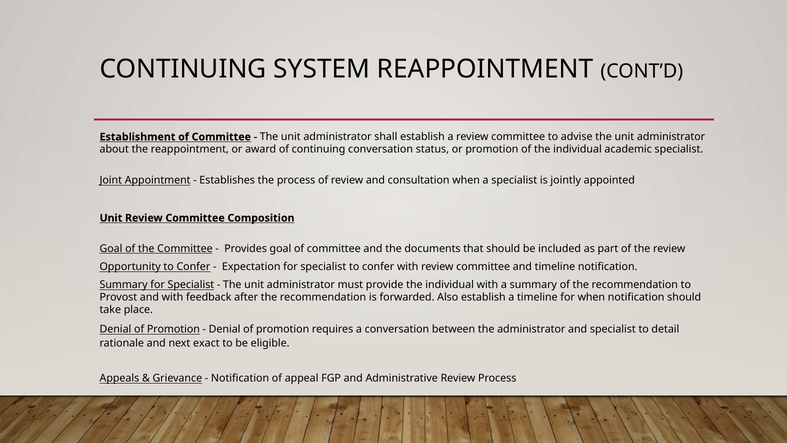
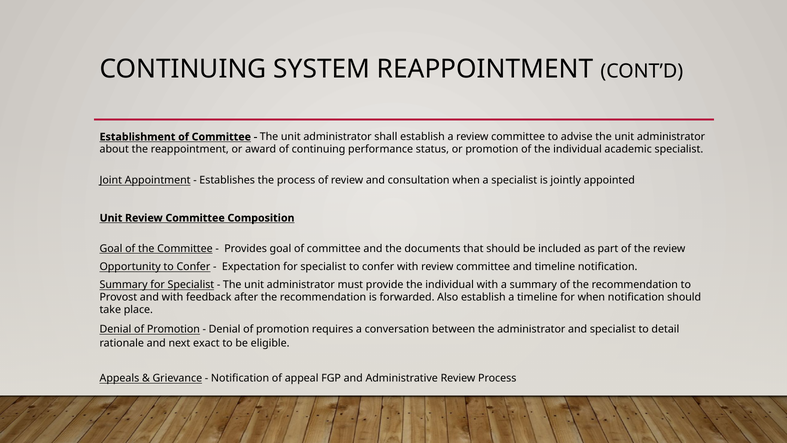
continuing conversation: conversation -> performance
